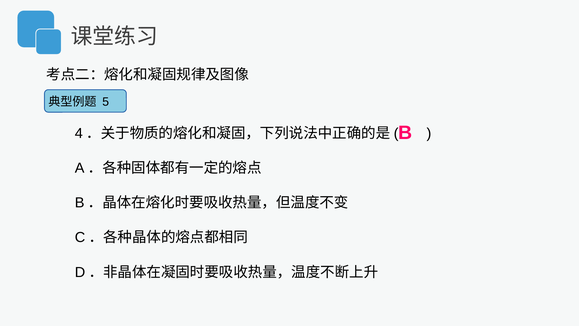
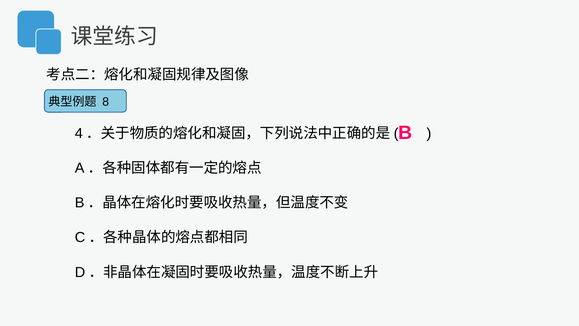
5: 5 -> 8
